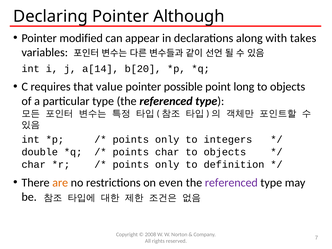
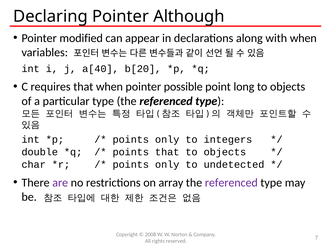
with takes: takes -> when
a[14: a[14 -> a[40
that value: value -> when
points char: char -> that
definition: definition -> undetected
are colour: orange -> purple
even: even -> array
